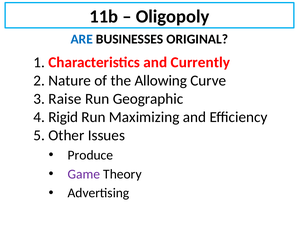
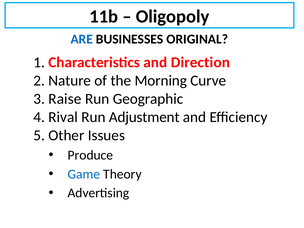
Currently: Currently -> Direction
Allowing: Allowing -> Morning
Rigid: Rigid -> Rival
Maximizing: Maximizing -> Adjustment
Game colour: purple -> blue
